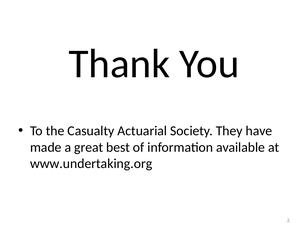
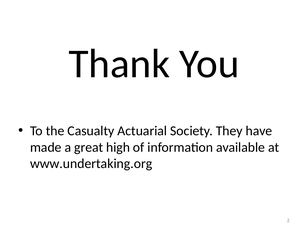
best: best -> high
